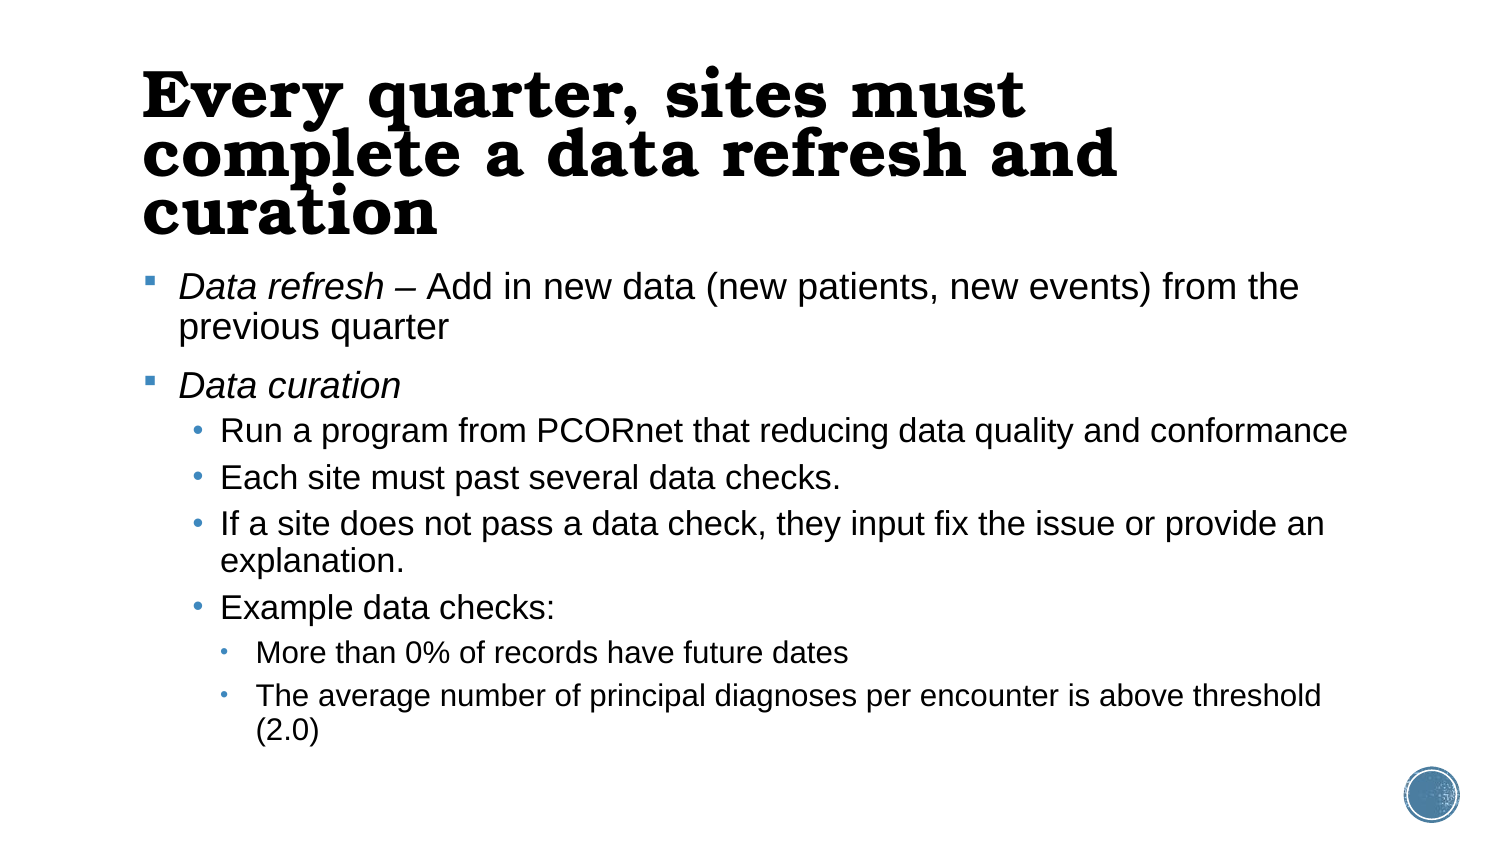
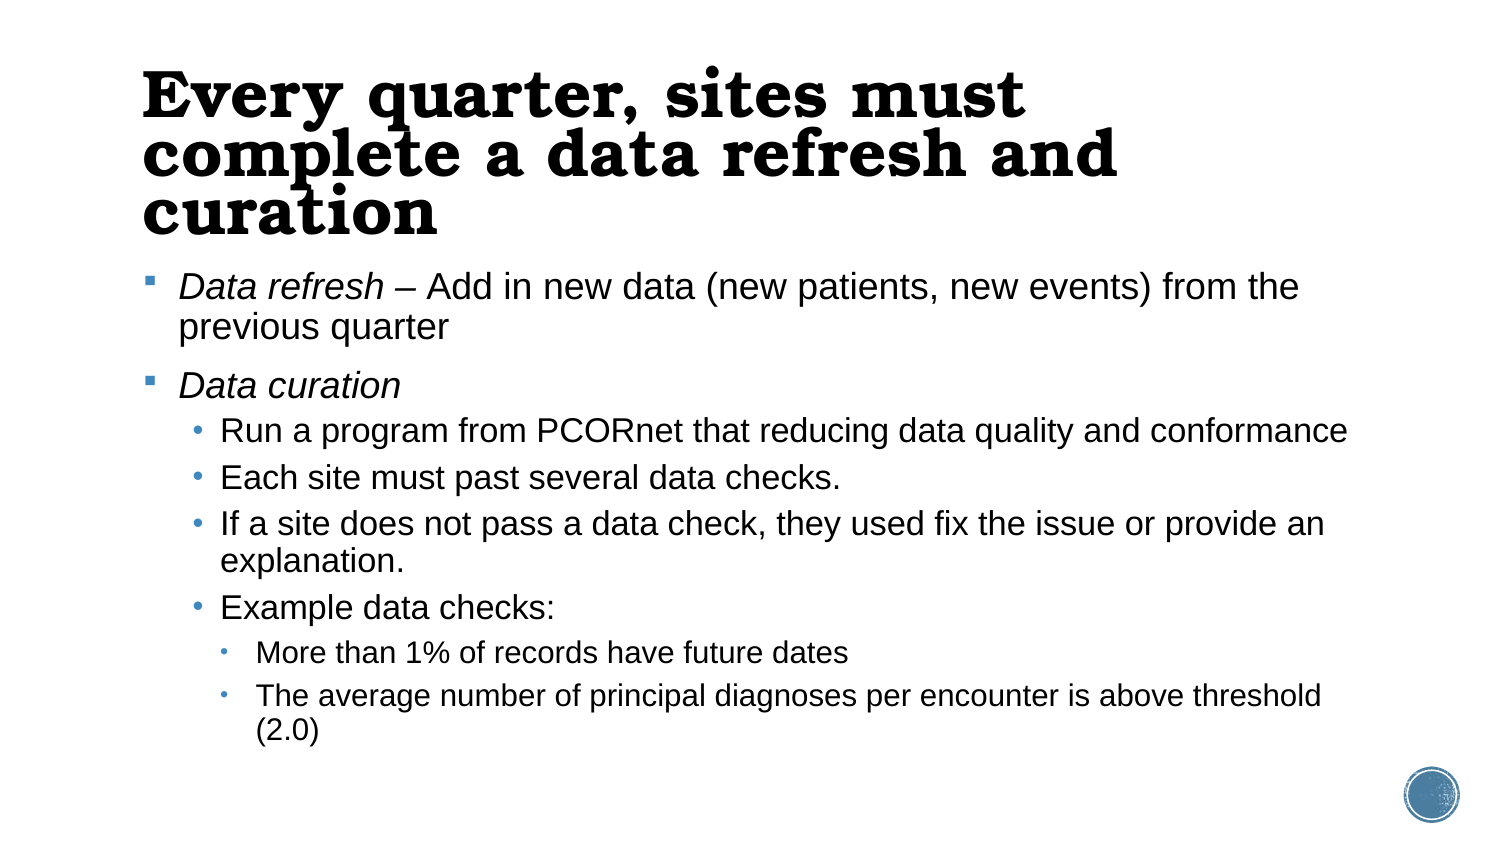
input: input -> used
0%: 0% -> 1%
